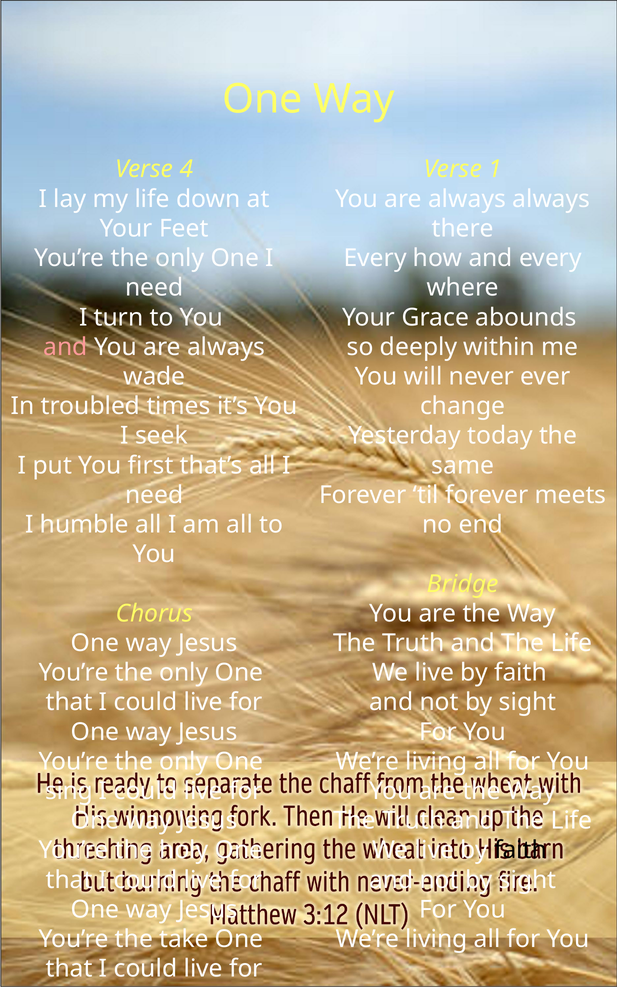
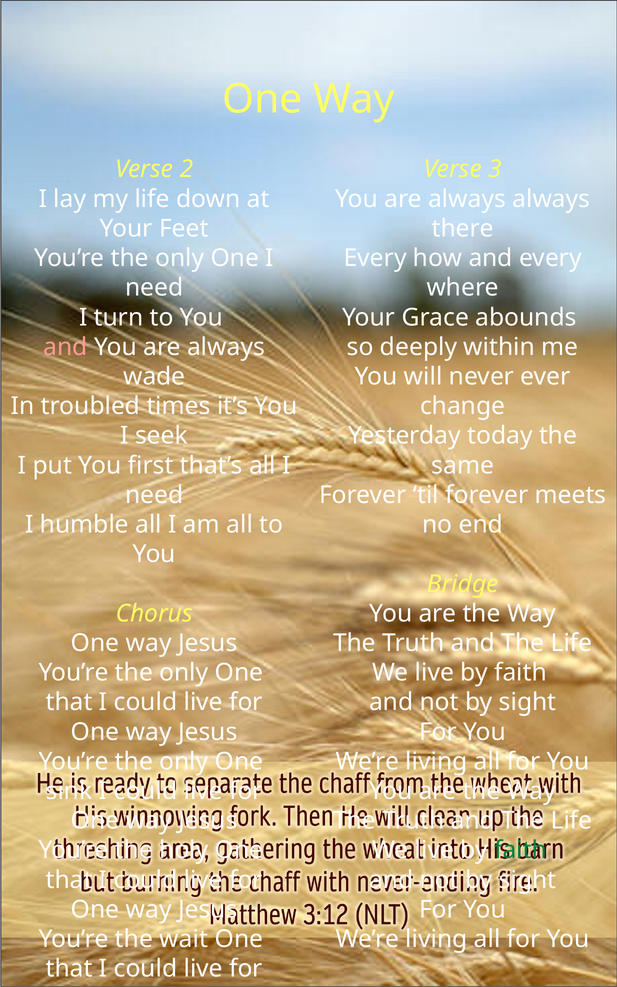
4: 4 -> 2
1: 1 -> 3
sing: sing -> sink
faith at (521, 851) colour: black -> green
take: take -> wait
